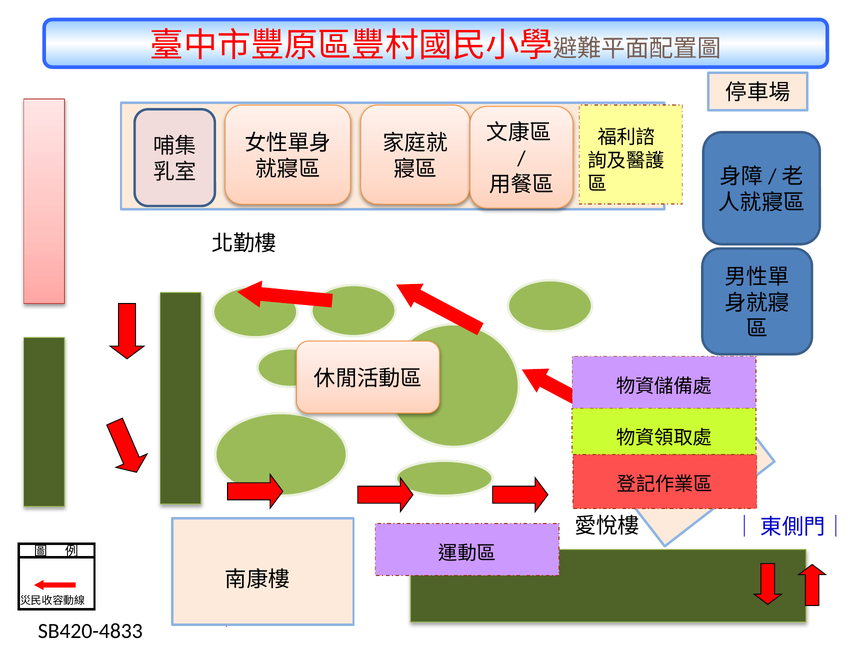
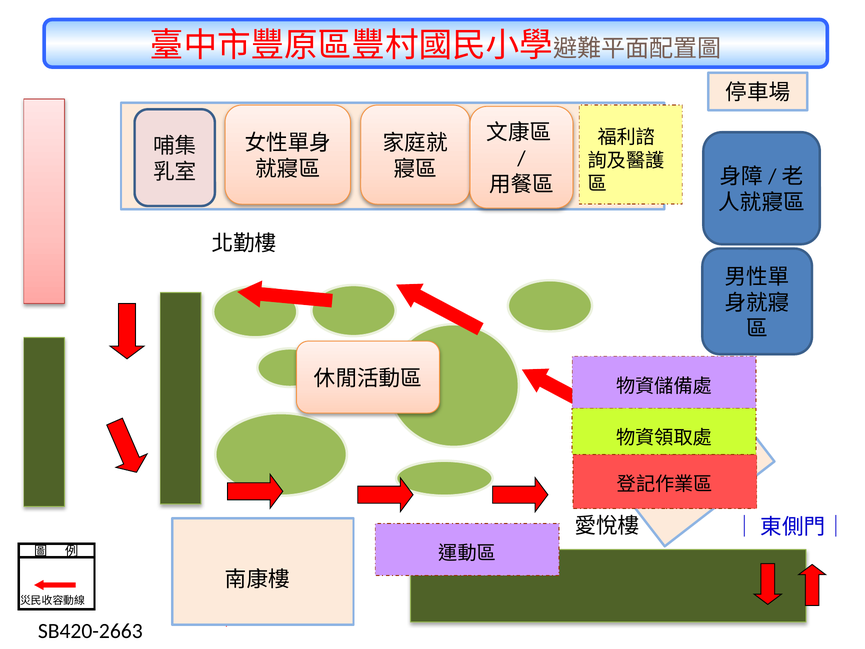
SB420-4833: SB420-4833 -> SB420-2663
